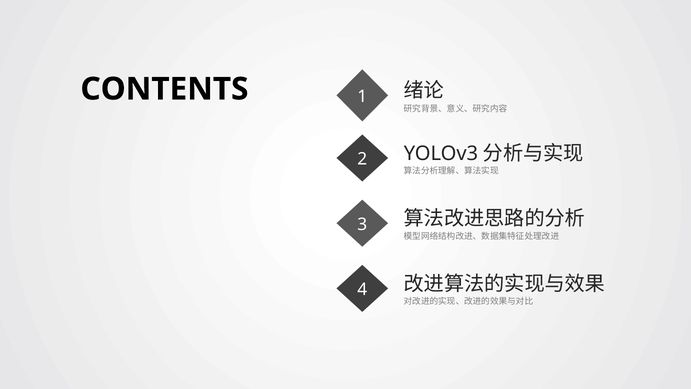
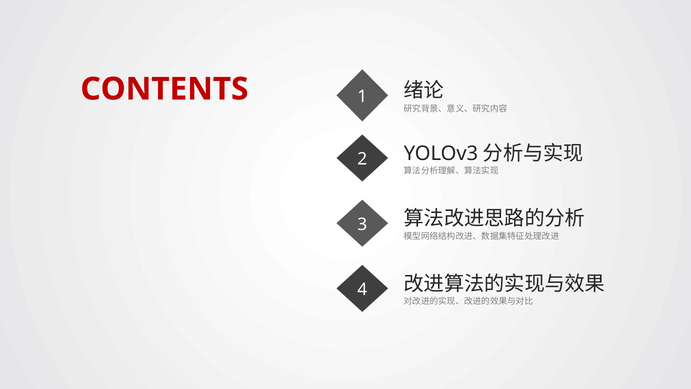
CONTENTS colour: black -> red
